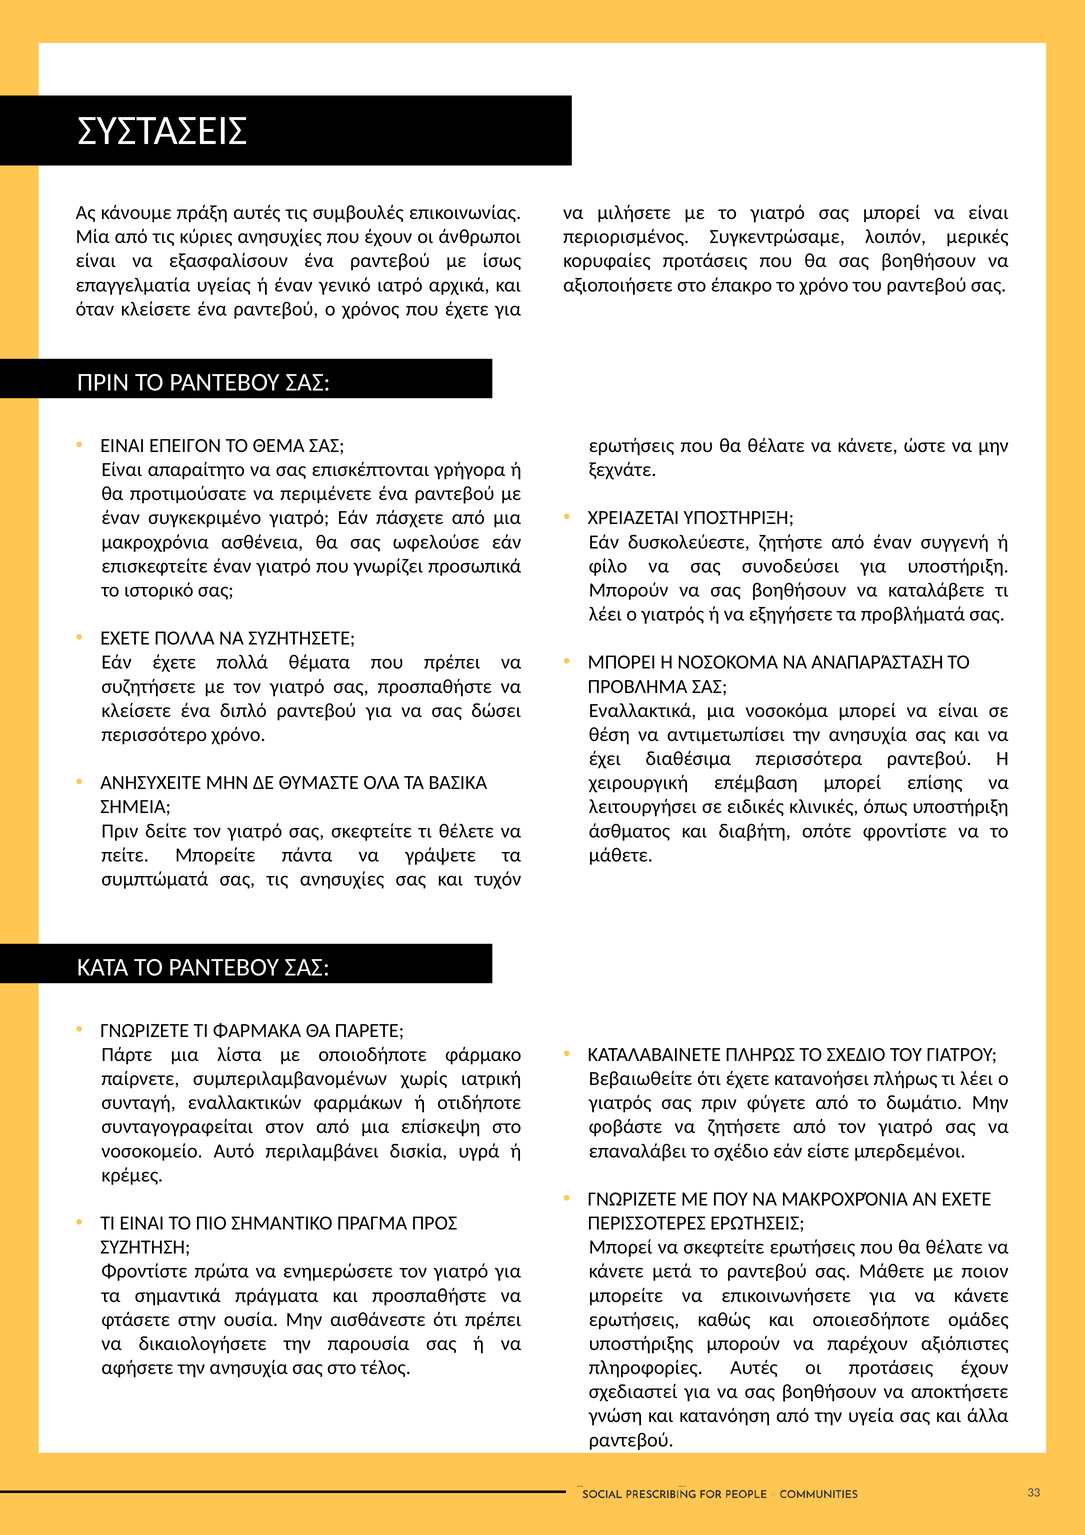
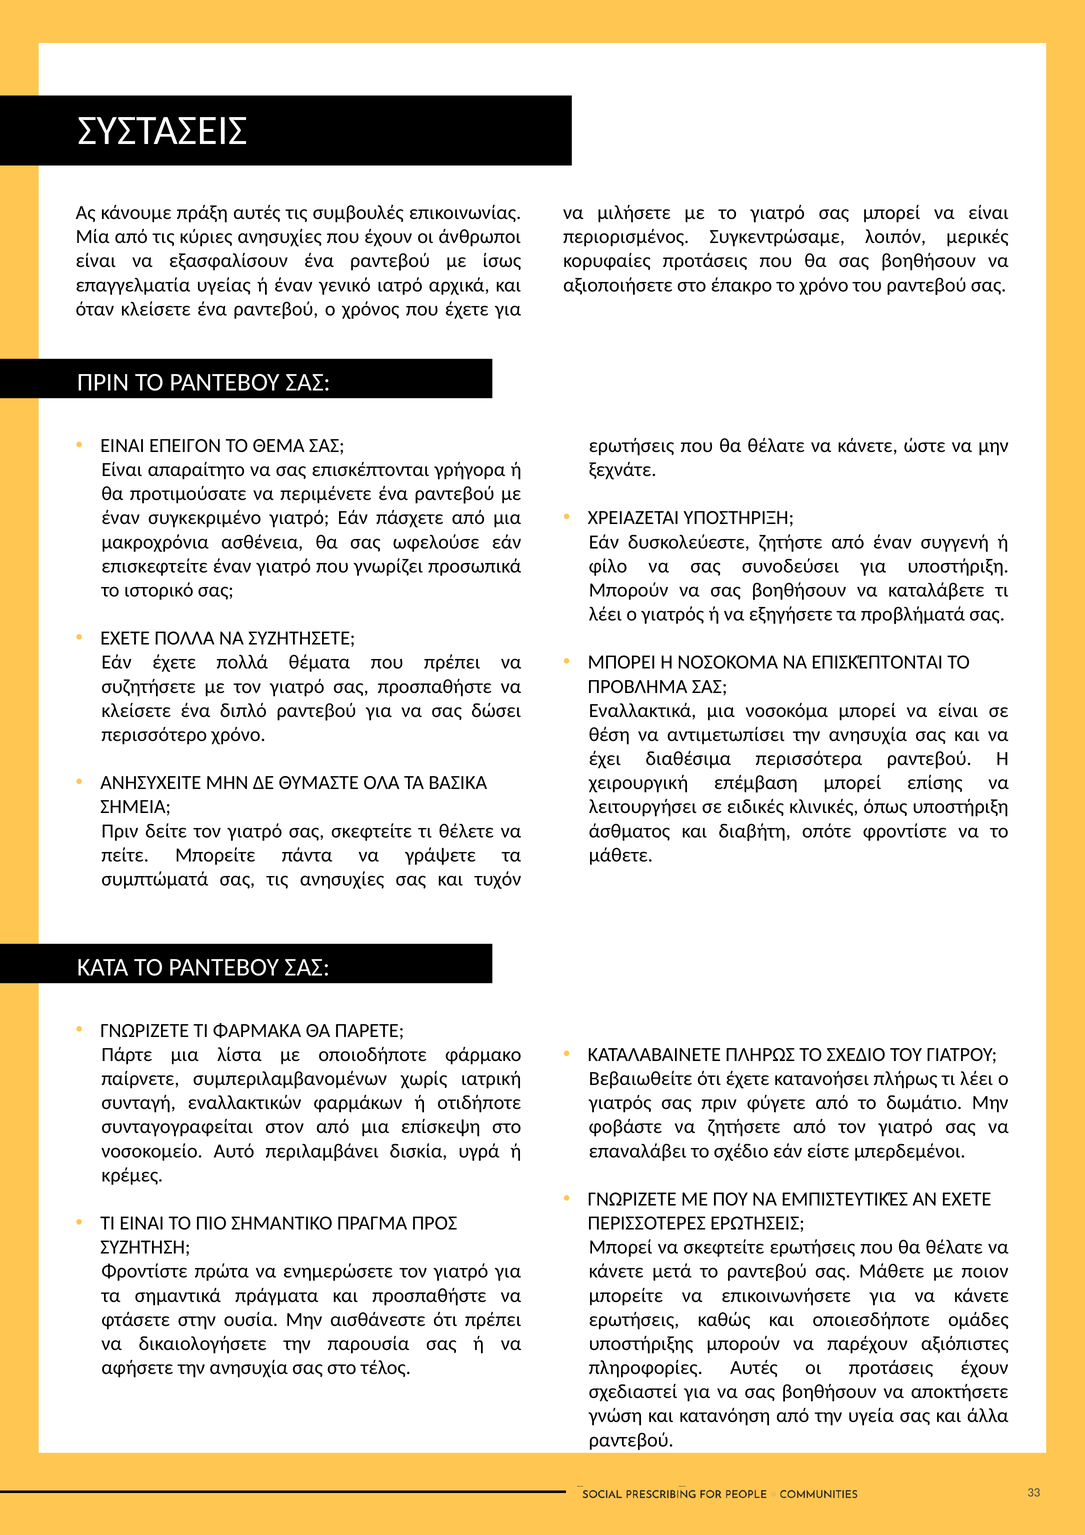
ΝΑ ΑΝΑΠΑΡΆΣΤΑΣΗ: ΑΝΑΠΑΡΆΣΤΑΣΗ -> ΕΠΙΣΚΈΠΤΟΝΤΑΙ
ΝΑ ΜΑΚΡΟΧΡΌΝΙΑ: ΜΑΚΡΟΧΡΌΝΙΑ -> ΕΜΠΙΣΤΕΥΤΙΚΈΣ
